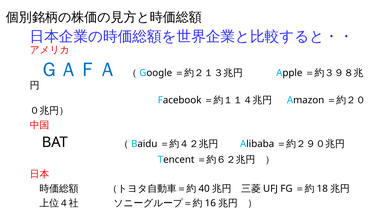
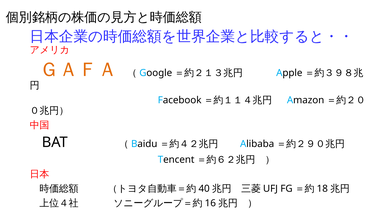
ＧＡＦＡ colour: blue -> orange
